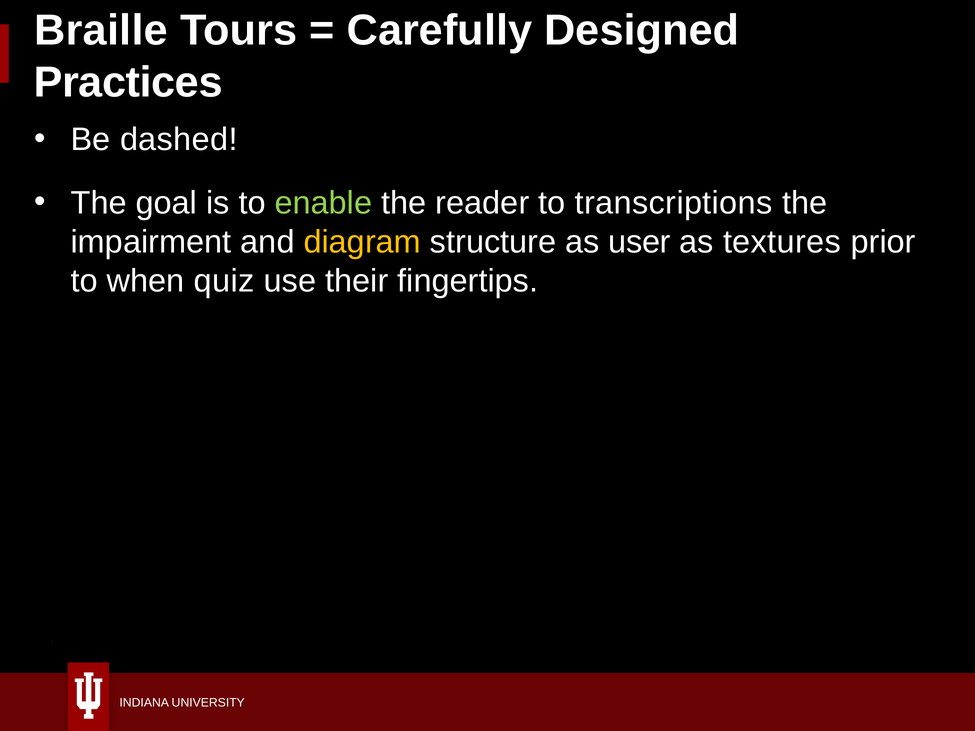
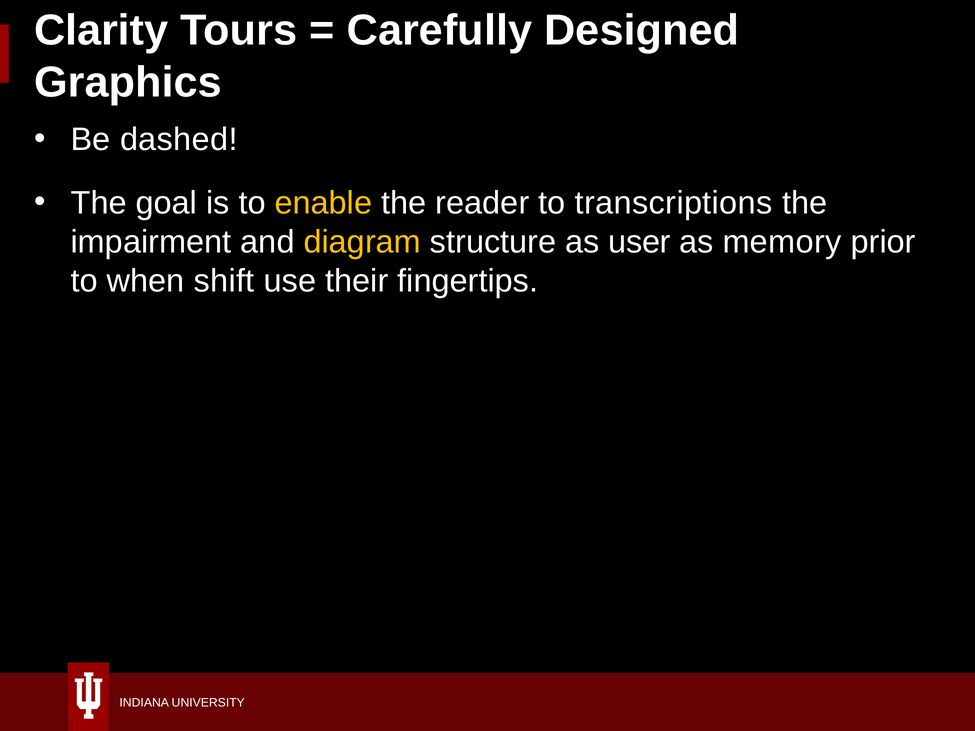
Braille: Braille -> Clarity
Practices: Practices -> Graphics
enable colour: light green -> yellow
textures: textures -> memory
quiz: quiz -> shift
